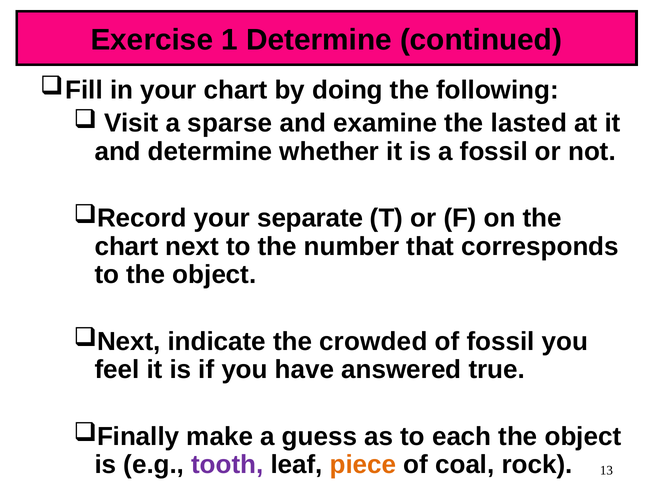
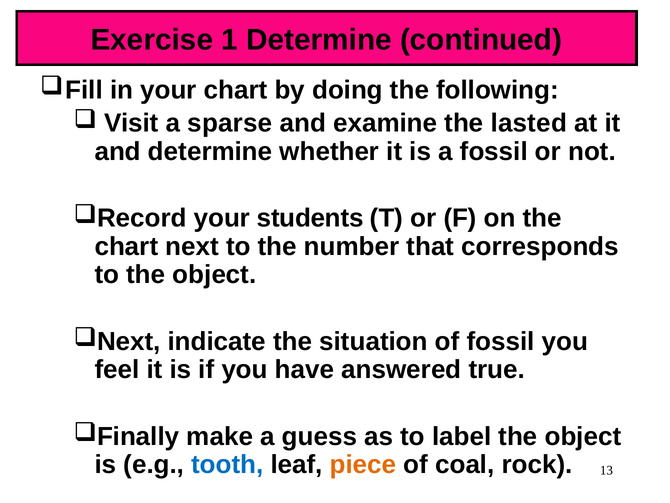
separate: separate -> students
crowded: crowded -> situation
each: each -> label
tooth colour: purple -> blue
